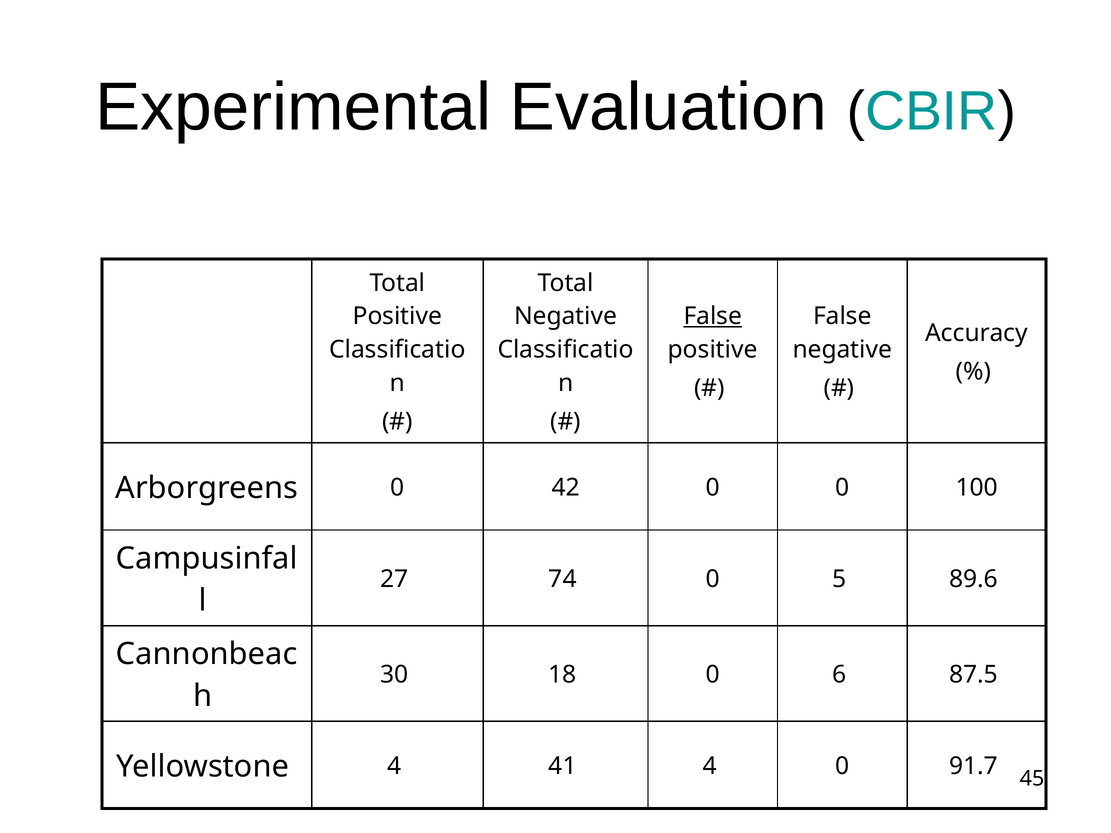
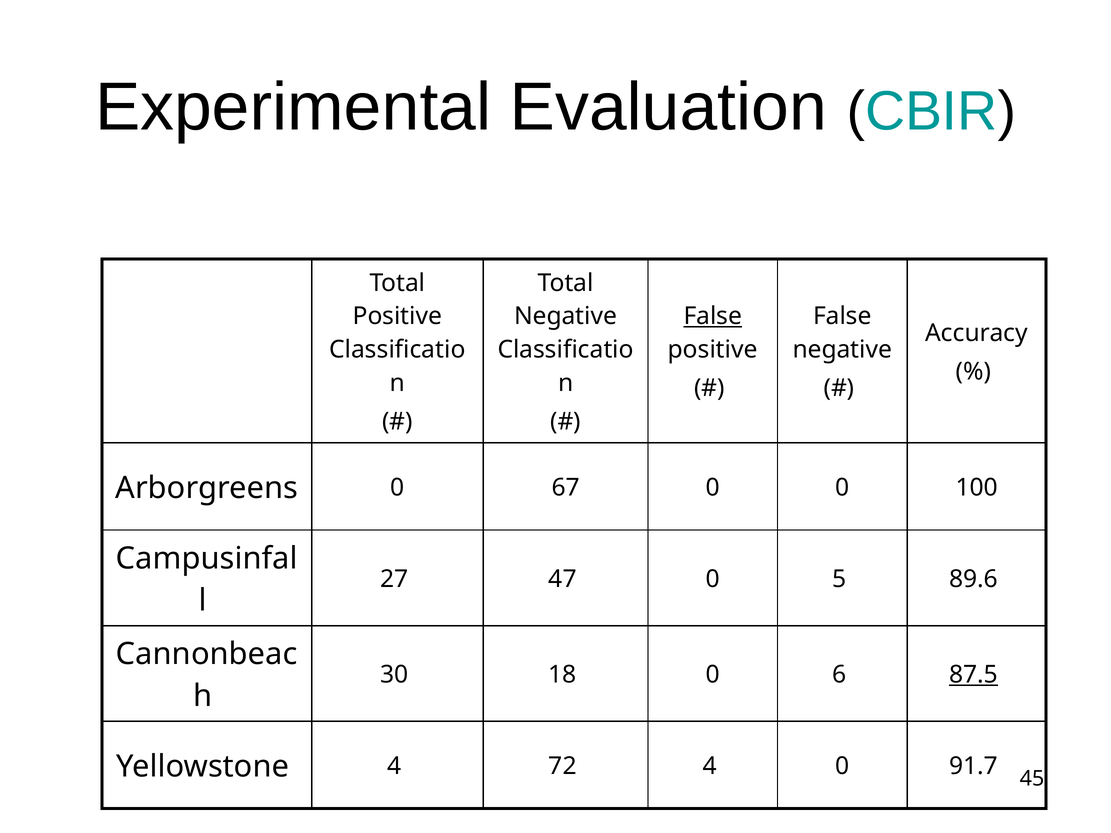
42: 42 -> 67
74: 74 -> 47
87.5 underline: none -> present
41: 41 -> 72
